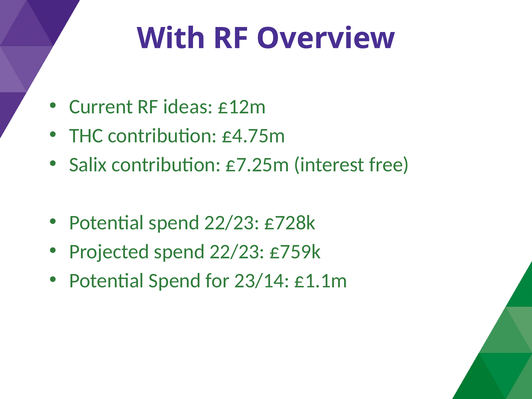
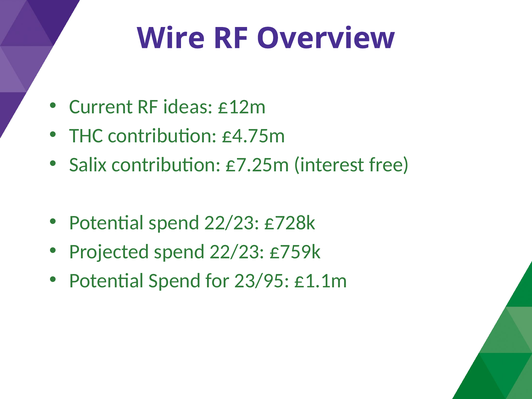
With: With -> Wire
23/14: 23/14 -> 23/95
